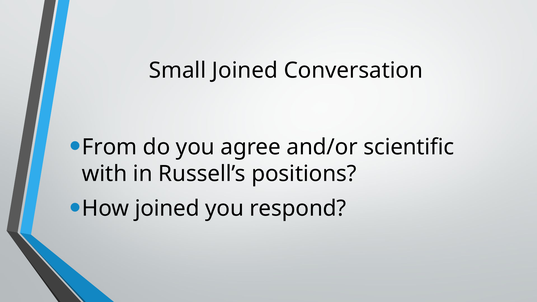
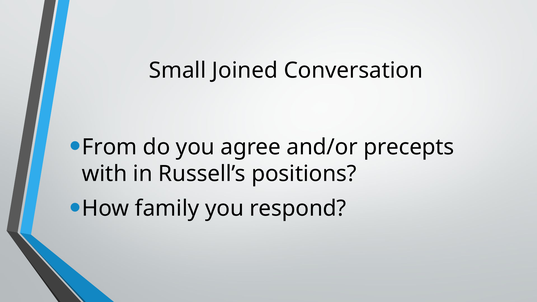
scientific: scientific -> precepts
How joined: joined -> family
